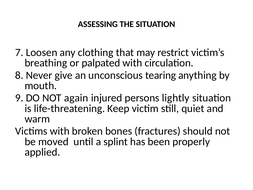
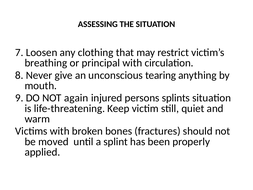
palpated: palpated -> principal
lightly: lightly -> splints
